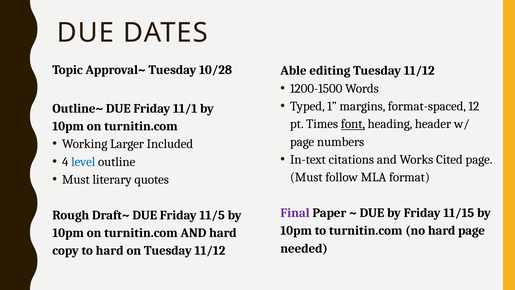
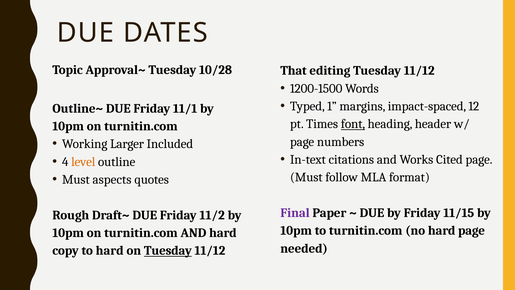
Able: Able -> That
format-spaced: format-spaced -> impact-spaced
level colour: blue -> orange
literary: literary -> aspects
11/5: 11/5 -> 11/2
Tuesday at (168, 250) underline: none -> present
